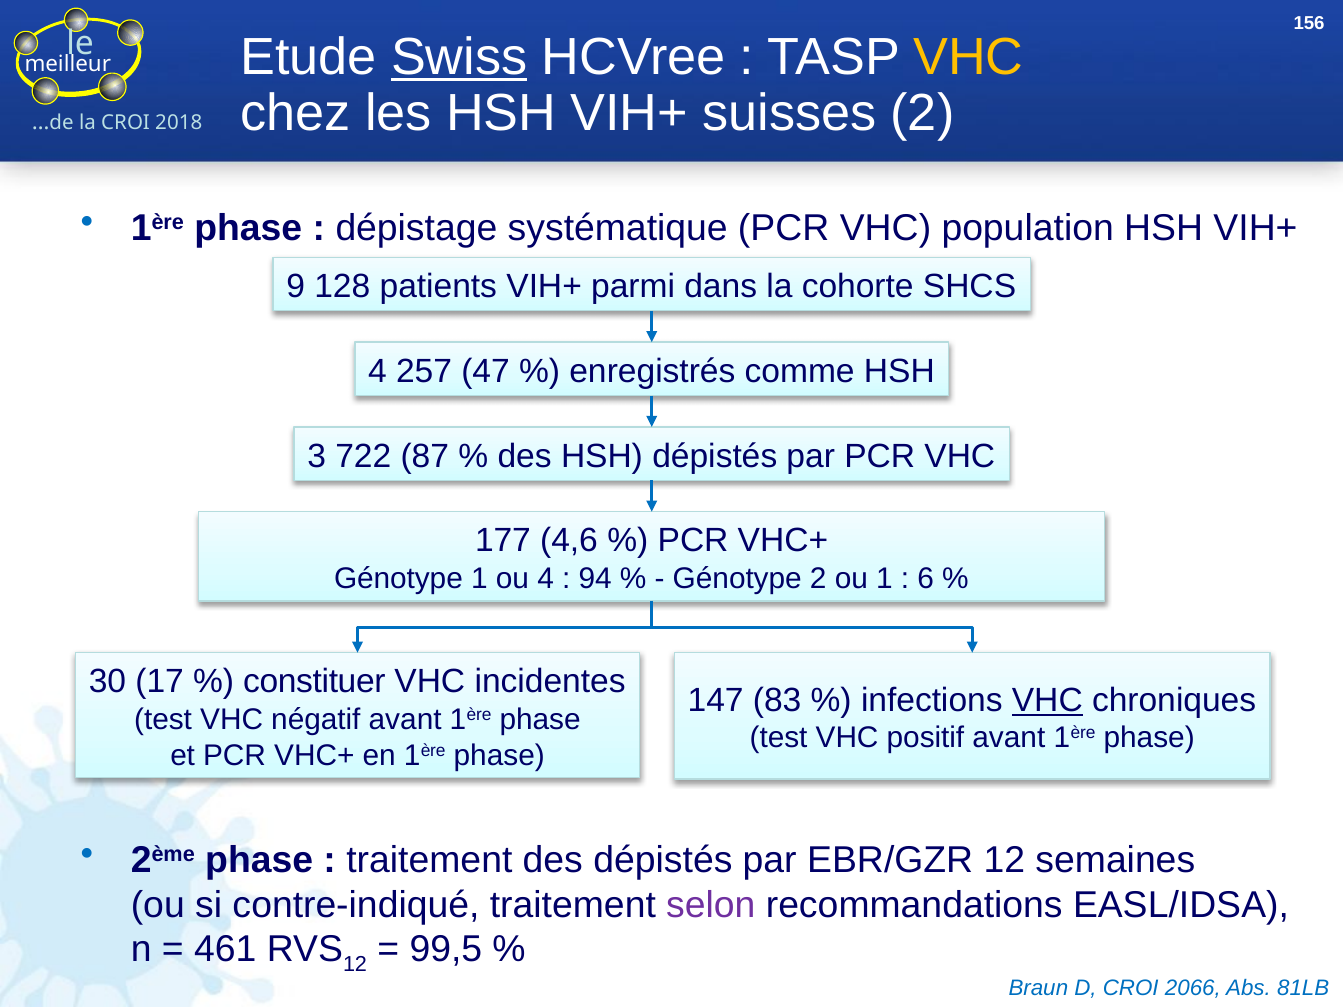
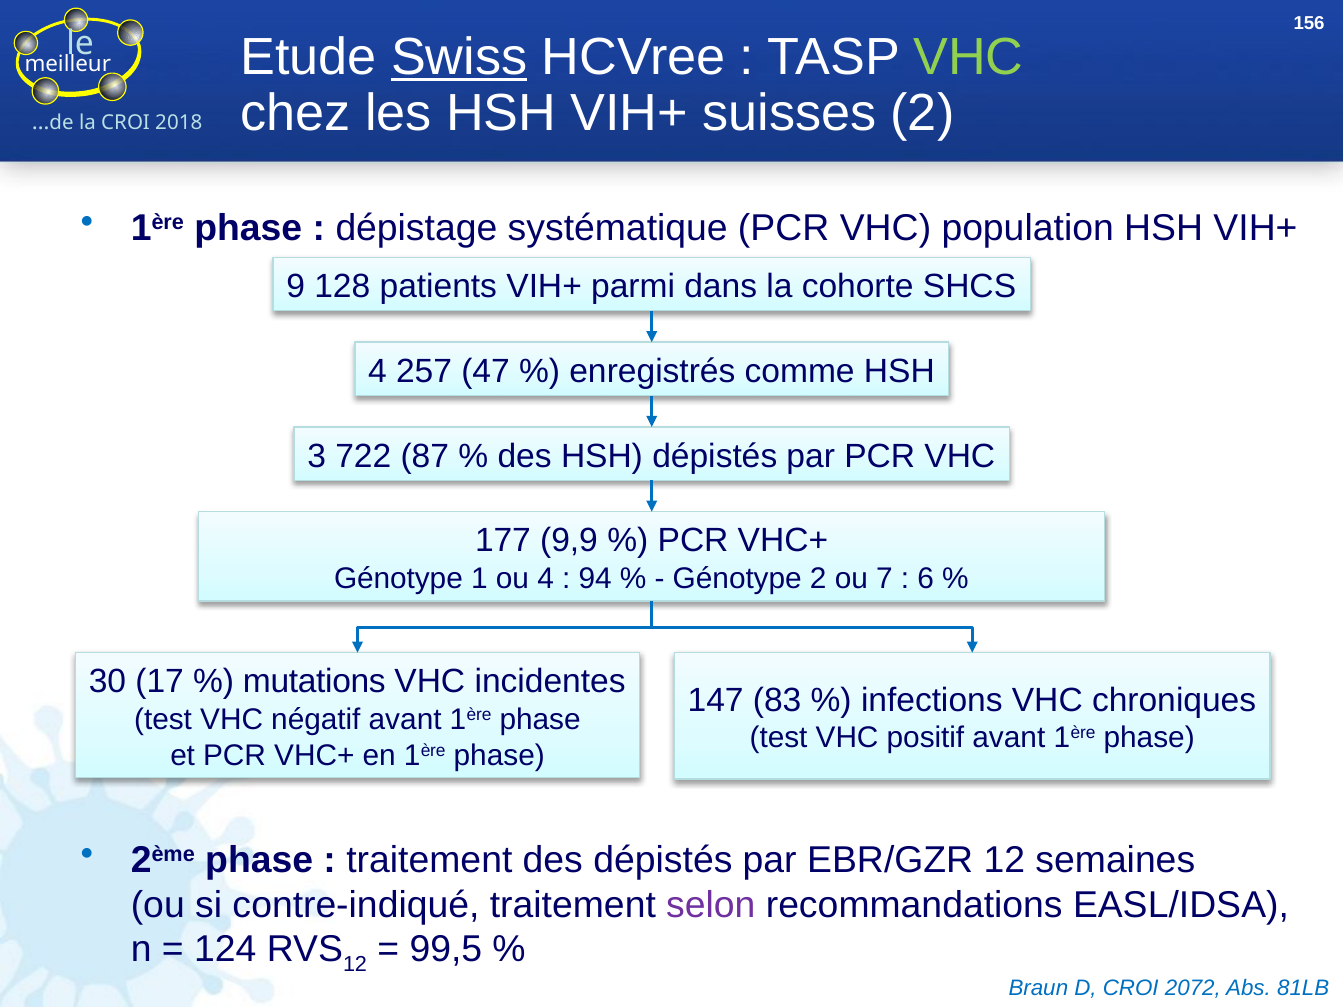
VHC at (969, 57) colour: yellow -> light green
4,6: 4,6 -> 9,9
ou 1: 1 -> 7
constituer: constituer -> mutations
VHC at (1047, 700) underline: present -> none
461: 461 -> 124
2066: 2066 -> 2072
